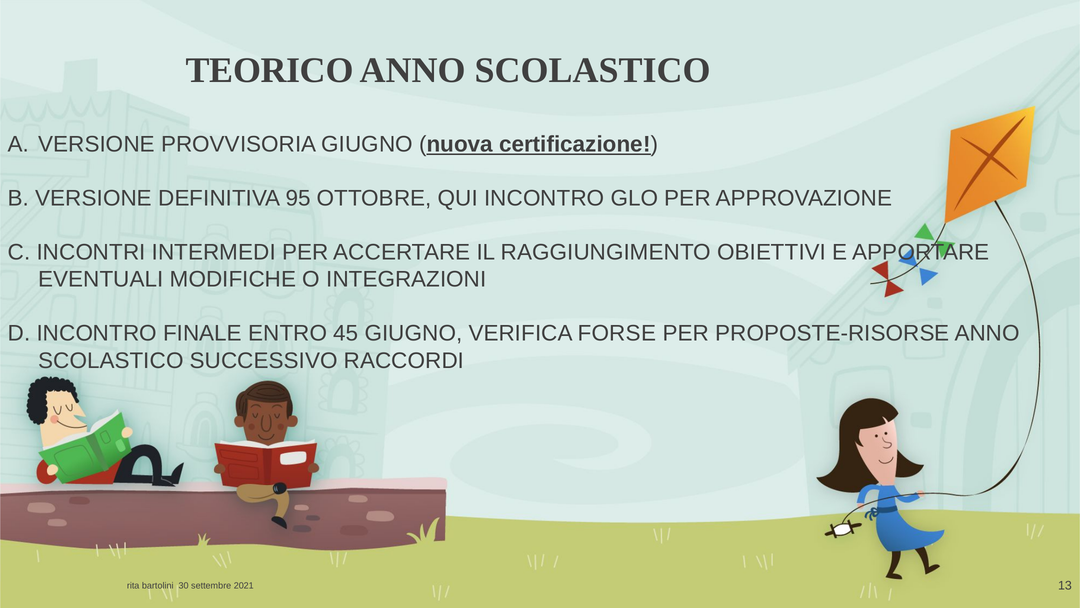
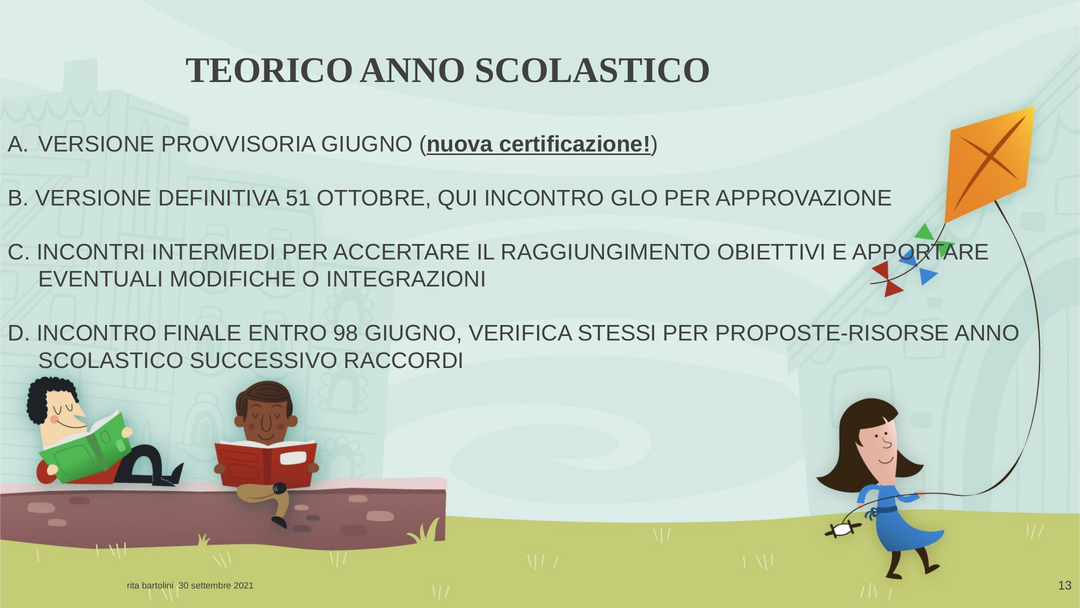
95: 95 -> 51
45: 45 -> 98
FORSE: FORSE -> STESSI
